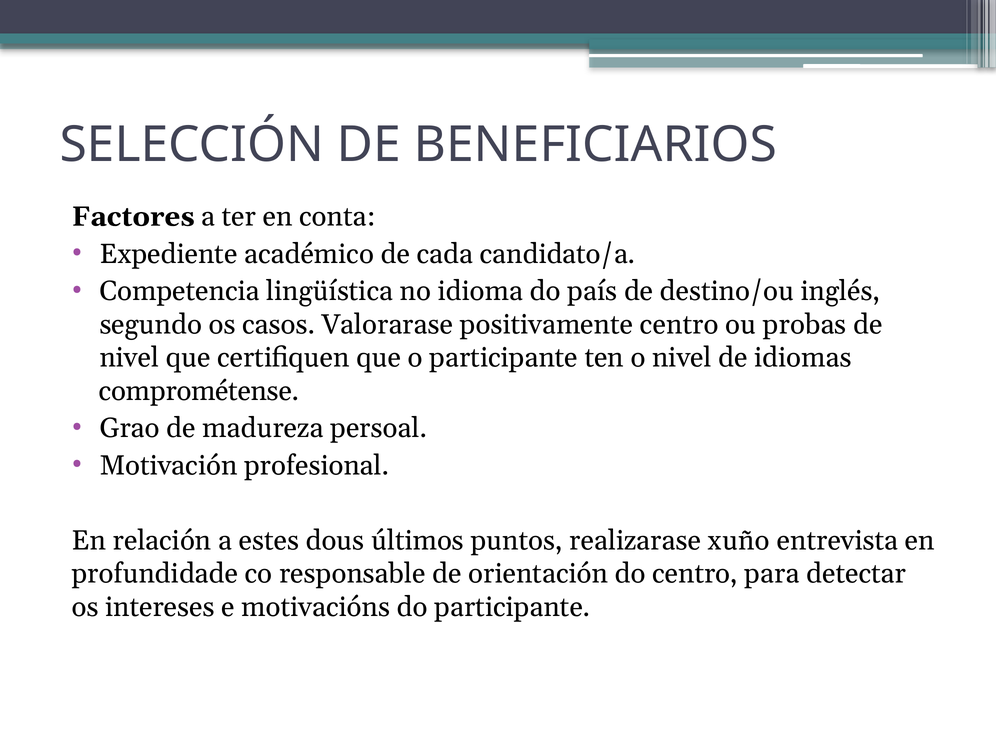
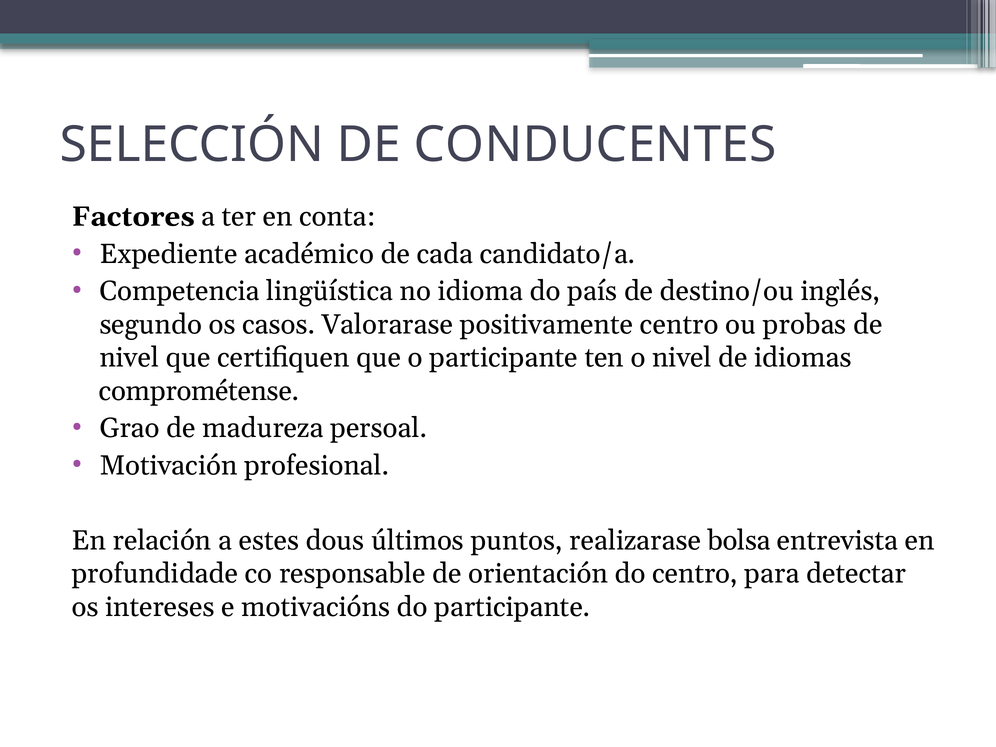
BENEFICIARIOS: BENEFICIARIOS -> CONDUCENTES
xuño: xuño -> bolsa
